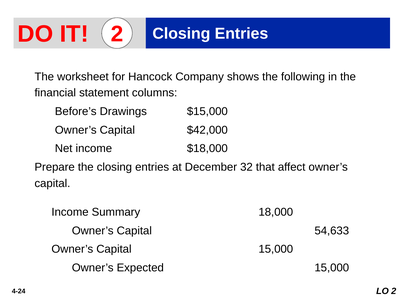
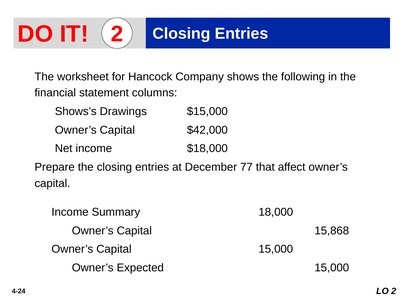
Before’s: Before’s -> Shows’s
32: 32 -> 77
54,633: 54,633 -> 15,868
